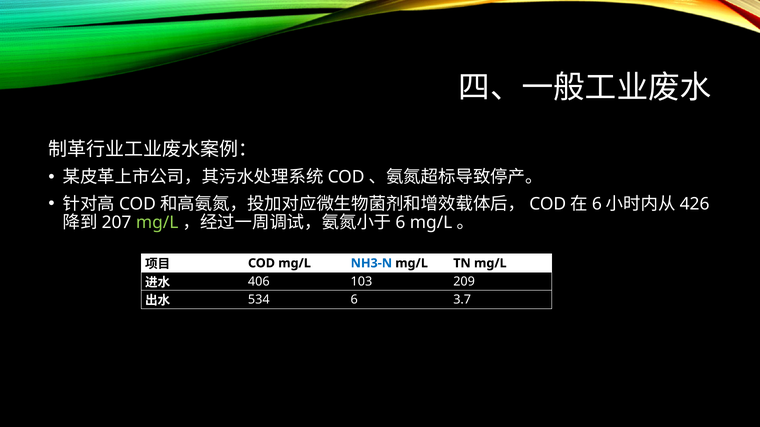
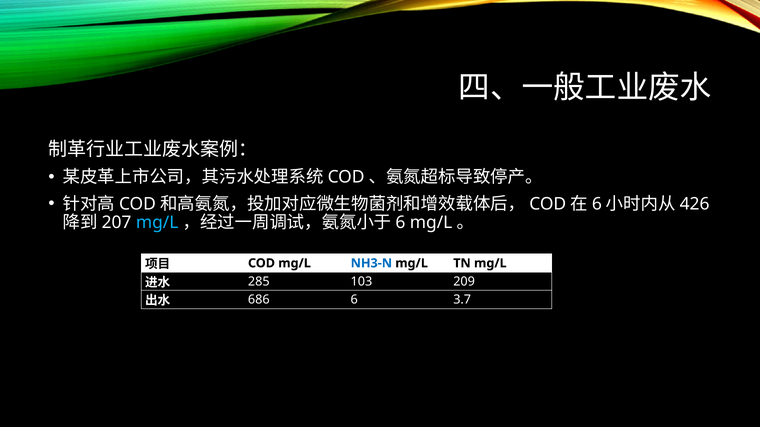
mg/L at (157, 223) colour: light green -> light blue
406: 406 -> 285
534: 534 -> 686
